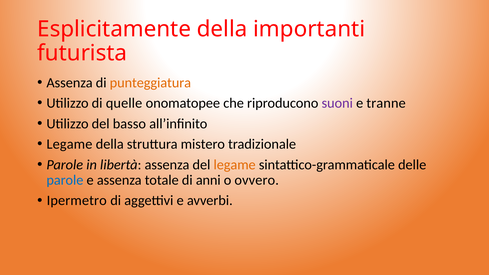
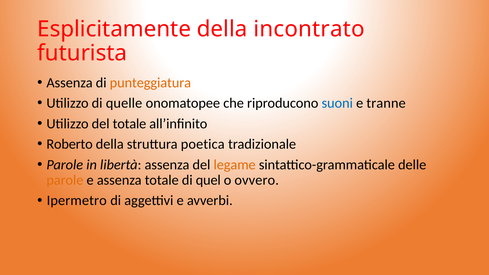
importanti: importanti -> incontrato
suoni colour: purple -> blue
del basso: basso -> totale
Legame at (69, 144): Legame -> Roberto
mistero: mistero -> poetica
parole at (65, 180) colour: blue -> orange
anni: anni -> quel
